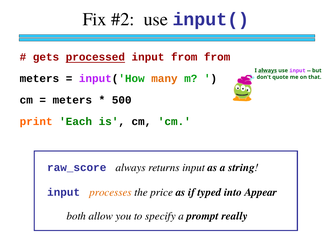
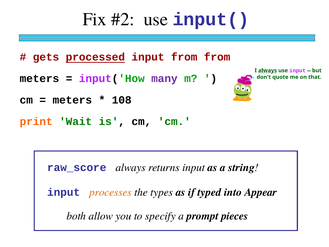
many colour: orange -> purple
500: 500 -> 108
Each: Each -> Wait
price: price -> types
really: really -> pieces
